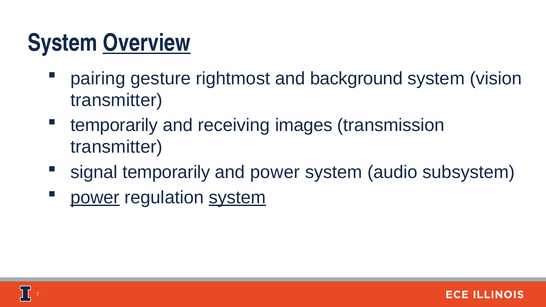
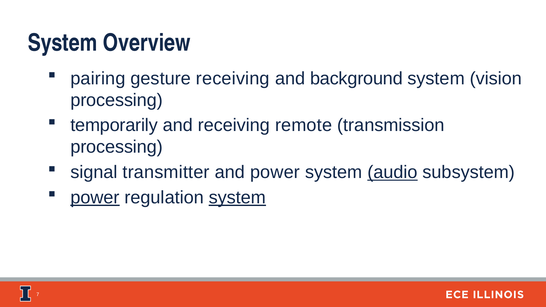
Overview underline: present -> none
gesture rightmost: rightmost -> receiving
transmitter at (116, 100): transmitter -> processing
images: images -> remote
transmitter at (116, 147): transmitter -> processing
signal temporarily: temporarily -> transmitter
audio underline: none -> present
